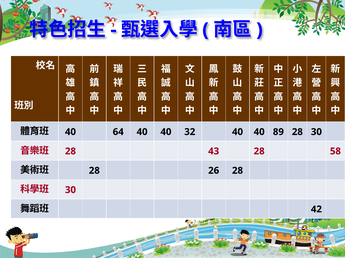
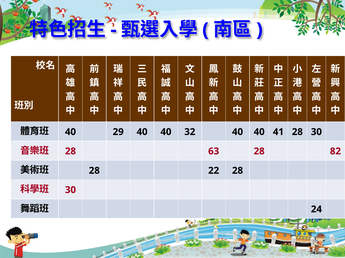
64: 64 -> 29
89: 89 -> 41
43: 43 -> 63
58: 58 -> 82
26: 26 -> 22
42: 42 -> 24
